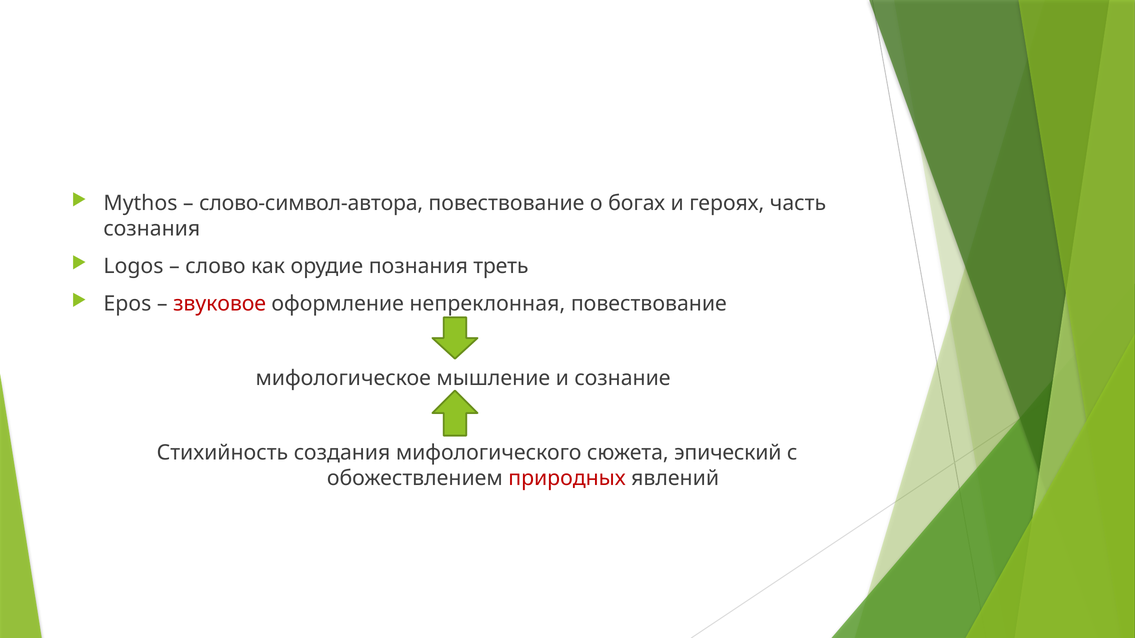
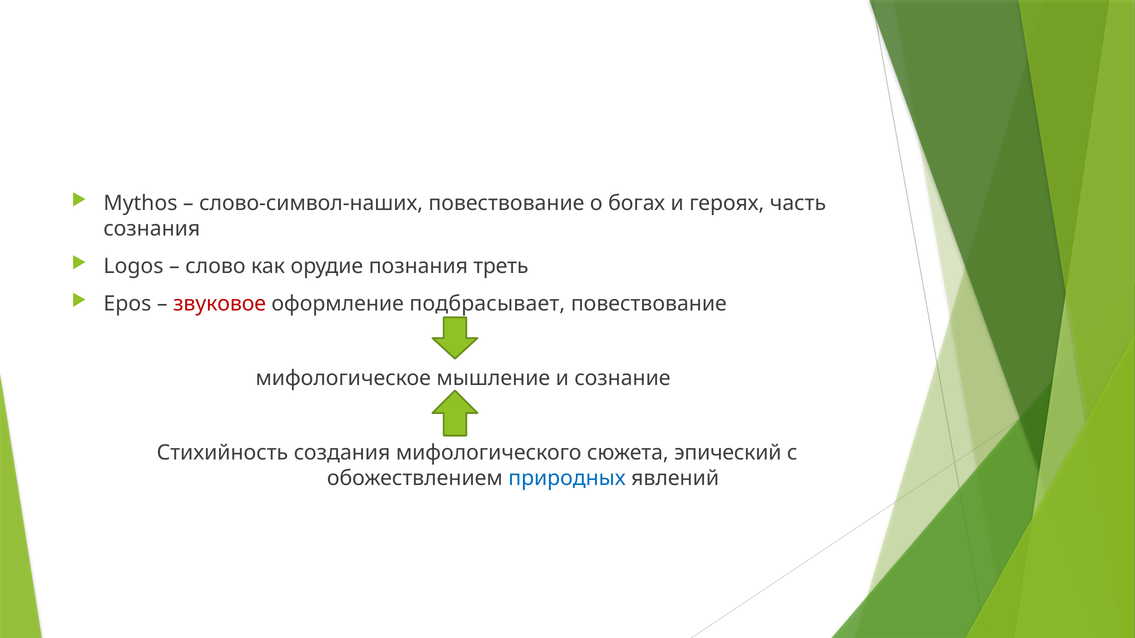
слово-символ-автора: слово-символ-автора -> слово-символ-наших
непреклонная: непреклонная -> подбрасывает
природных colour: red -> blue
